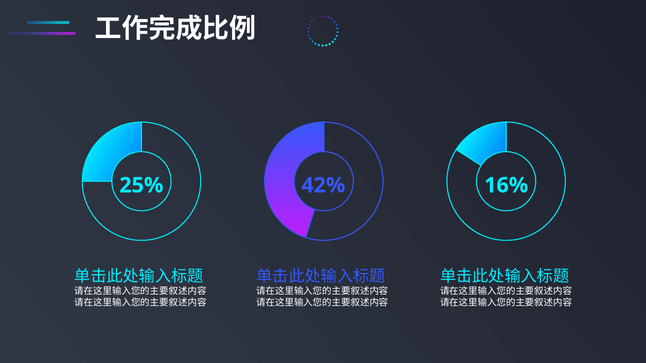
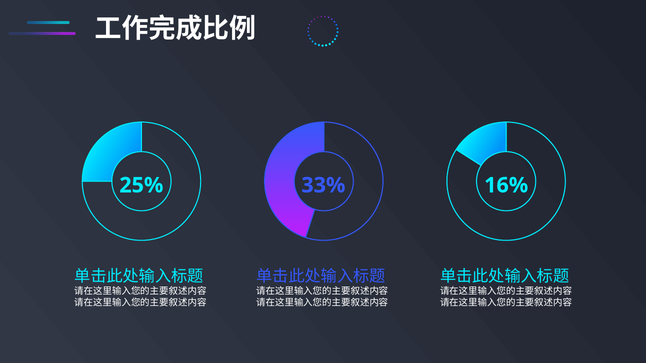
42%: 42% -> 33%
